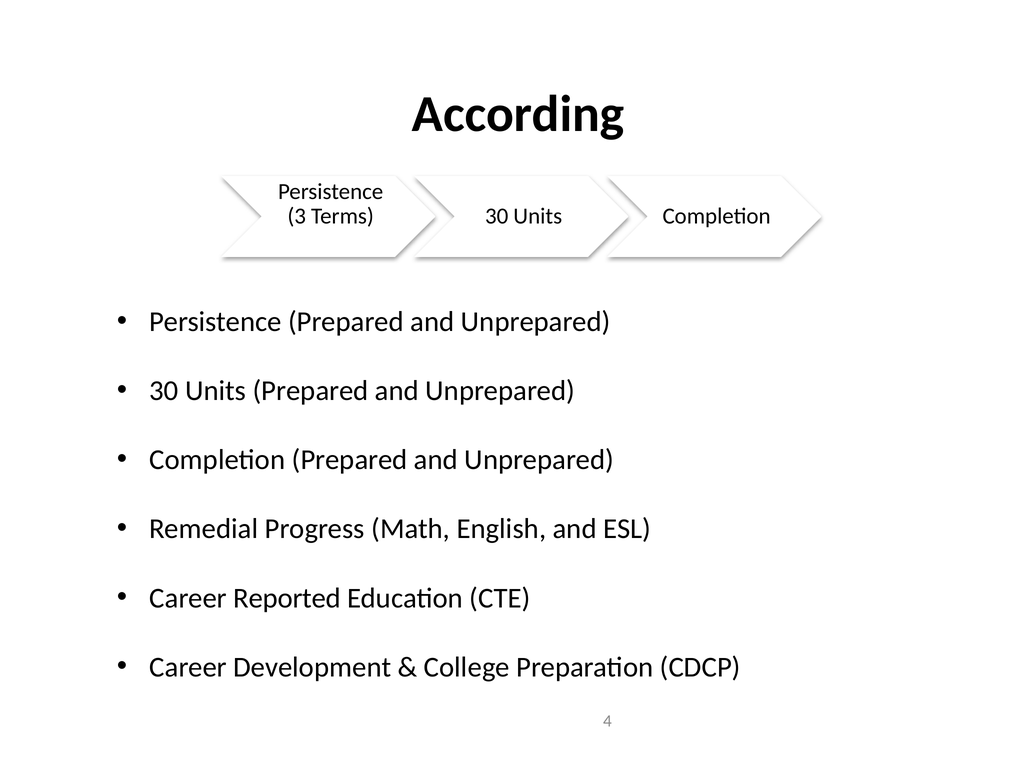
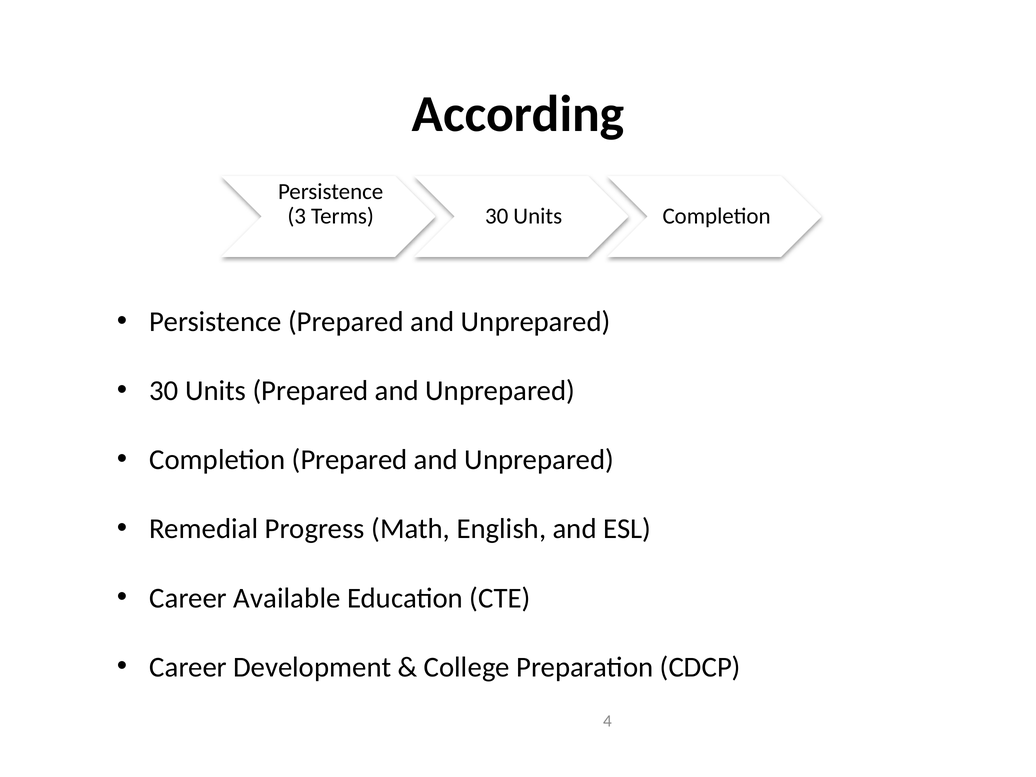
Reported: Reported -> Available
